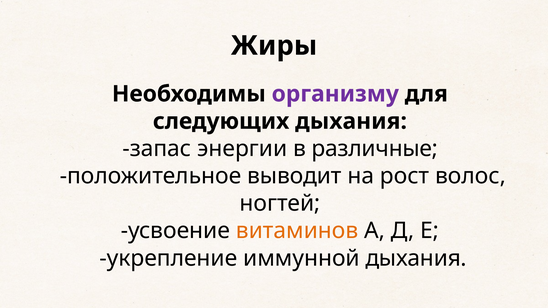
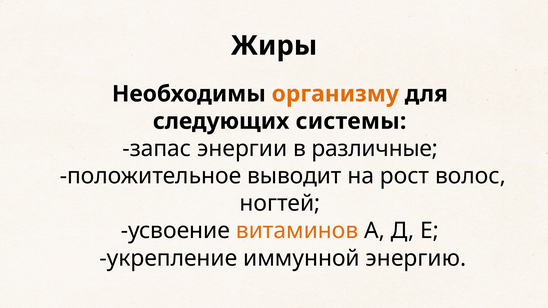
организму colour: purple -> orange
следующих дыхания: дыхания -> системы
иммунной дыхания: дыхания -> энергию
